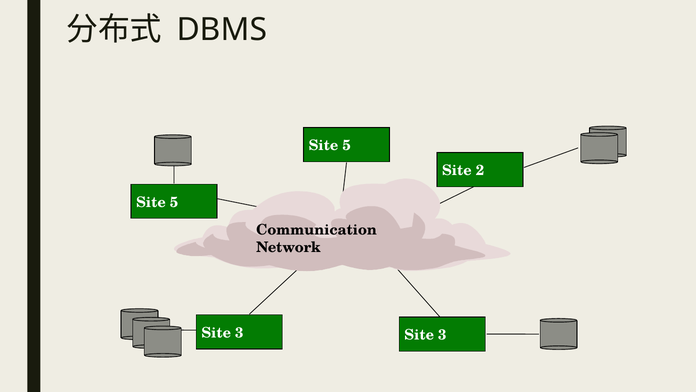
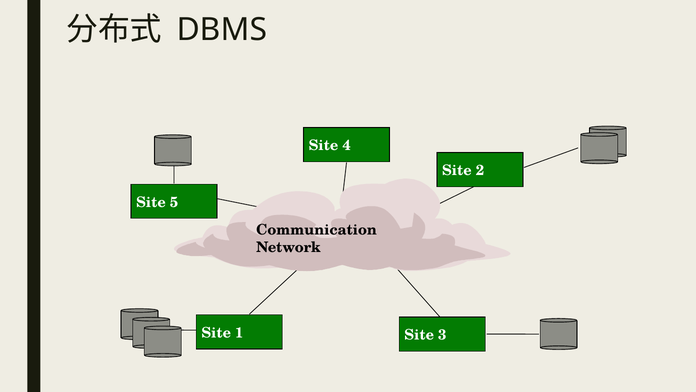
5 at (347, 145): 5 -> 4
3 at (239, 332): 3 -> 1
